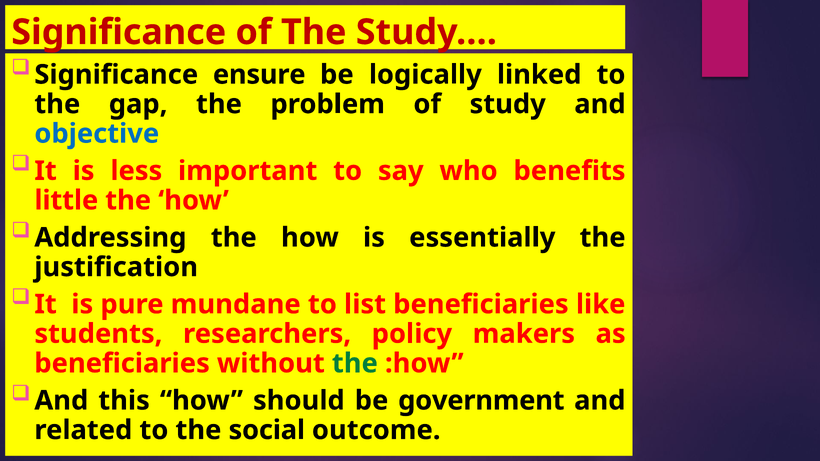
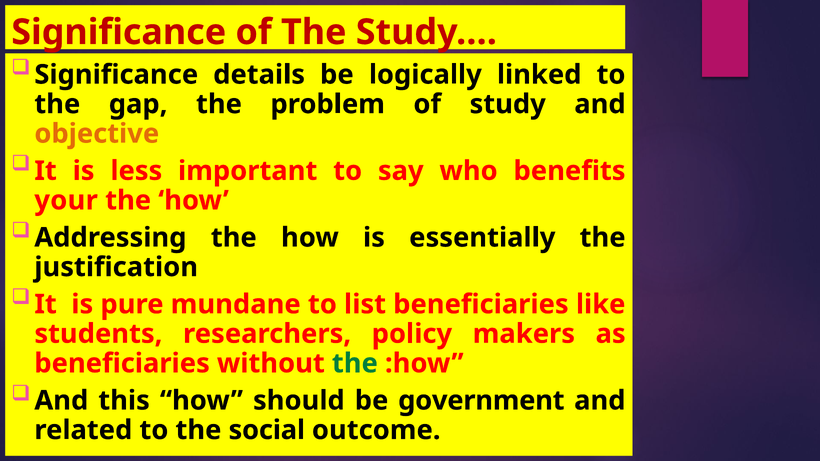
ensure: ensure -> details
objective colour: blue -> orange
little: little -> your
